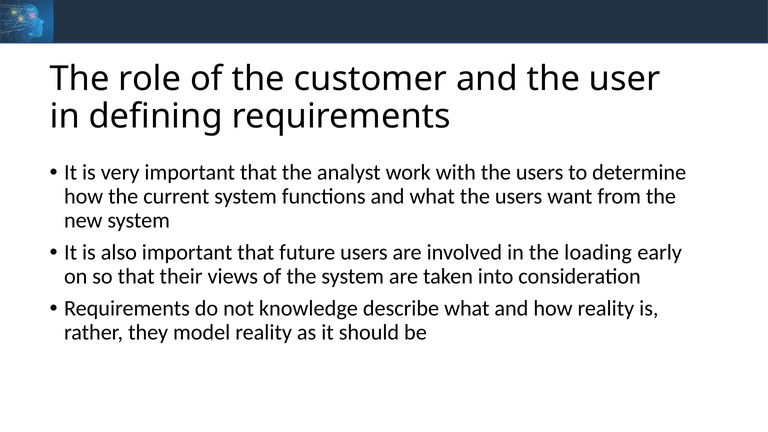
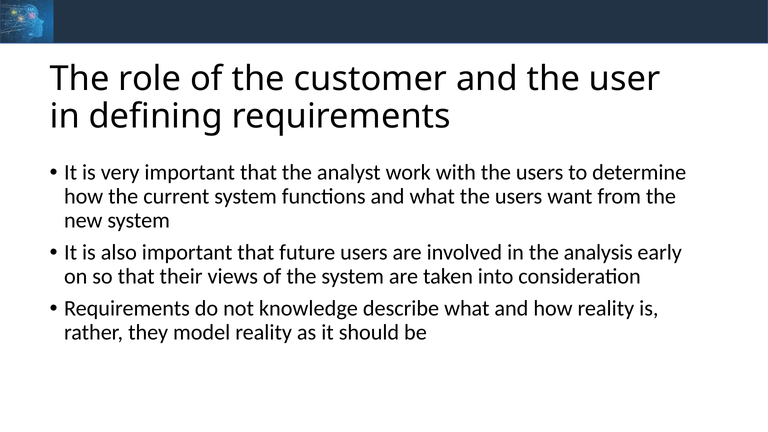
loading: loading -> analysis
